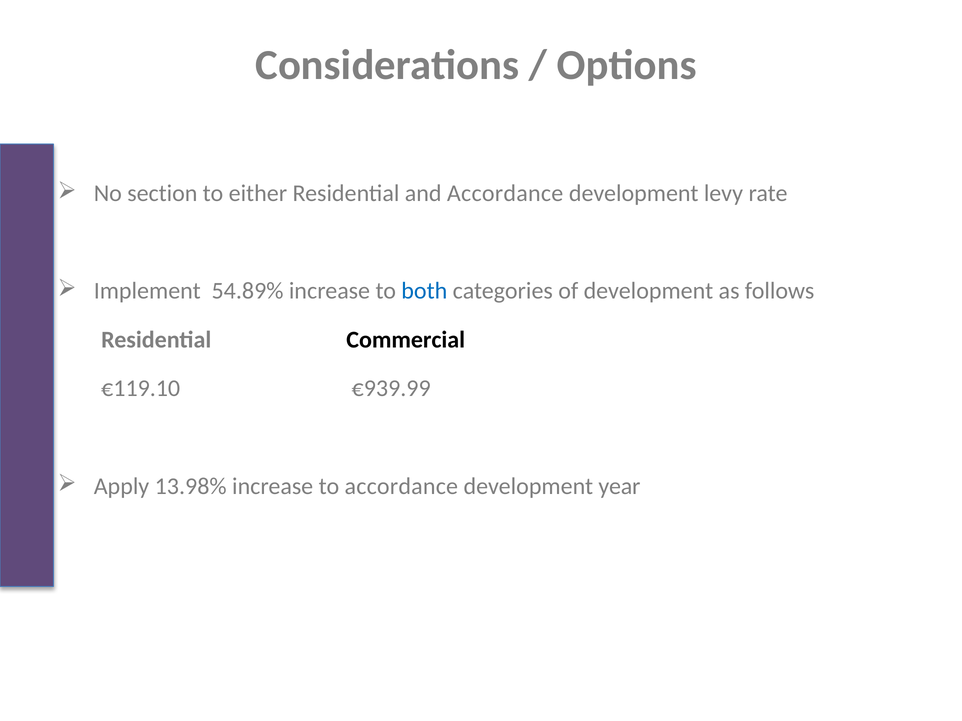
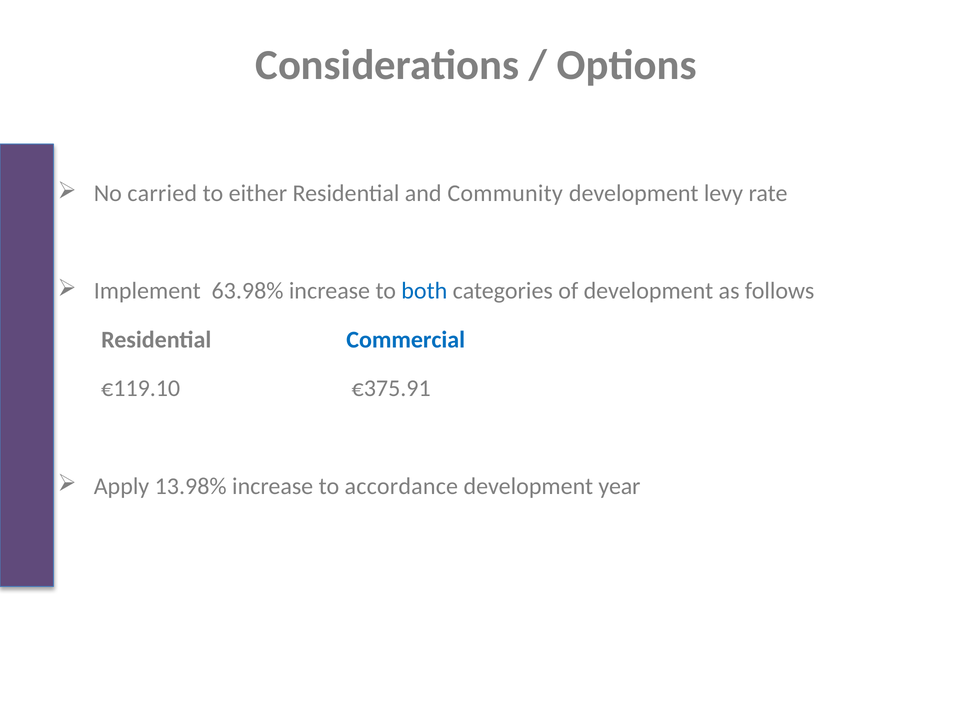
section: section -> carried
and Accordance: Accordance -> Community
54.89%: 54.89% -> 63.98%
Commercial colour: black -> blue
€939.99: €939.99 -> €375.91
